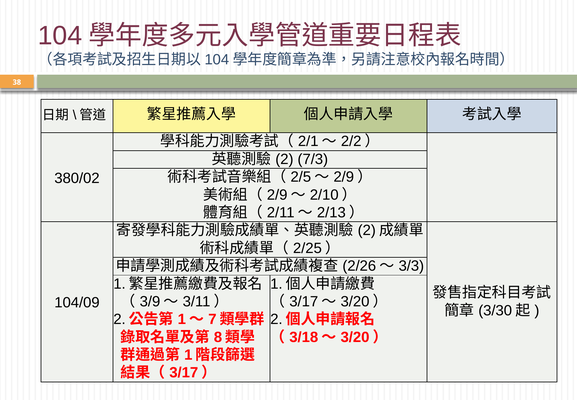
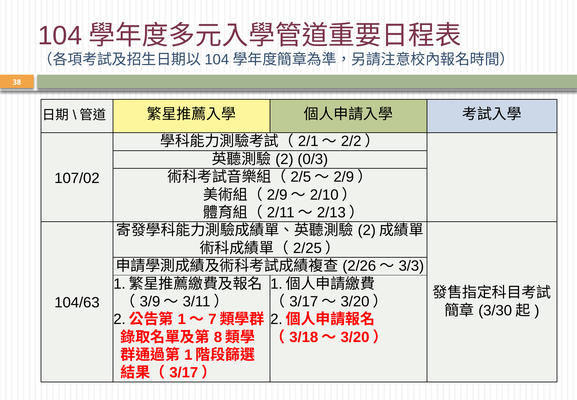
7/3: 7/3 -> 0/3
380/02: 380/02 -> 107/02
104/09: 104/09 -> 104/63
